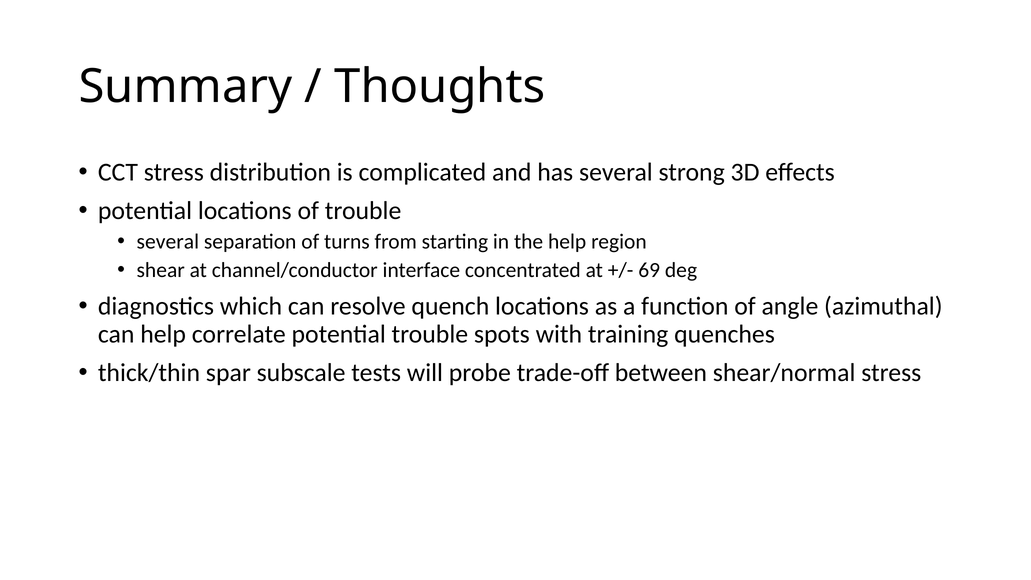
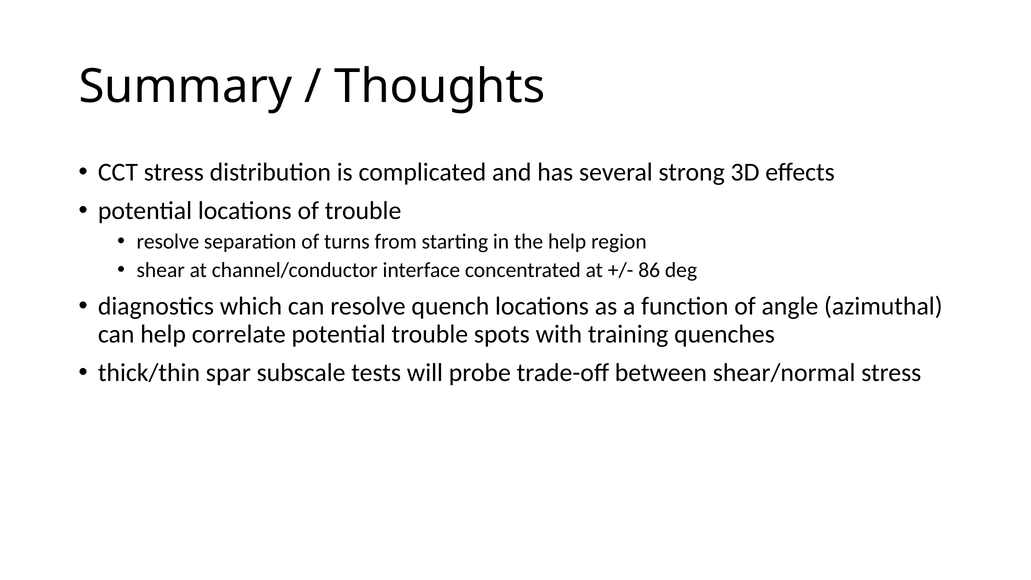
several at (168, 242): several -> resolve
69: 69 -> 86
